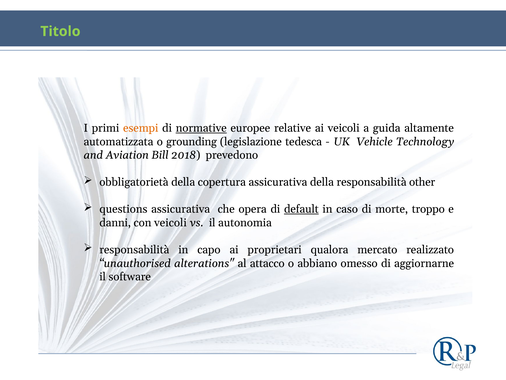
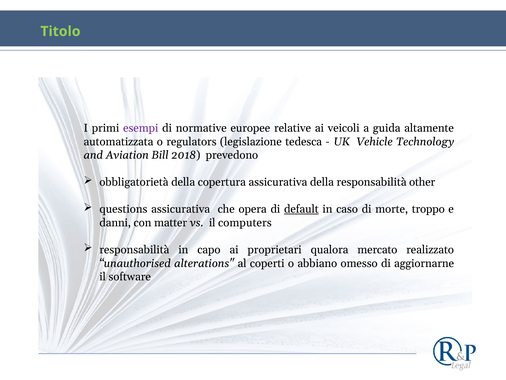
esempi colour: orange -> purple
normative underline: present -> none
grounding: grounding -> regulators
con veicoli: veicoli -> matter
autonomia: autonomia -> computers
attacco: attacco -> coperti
